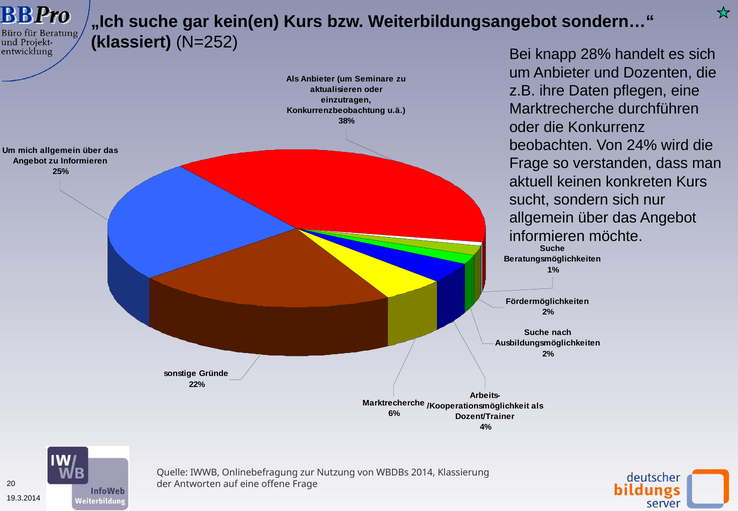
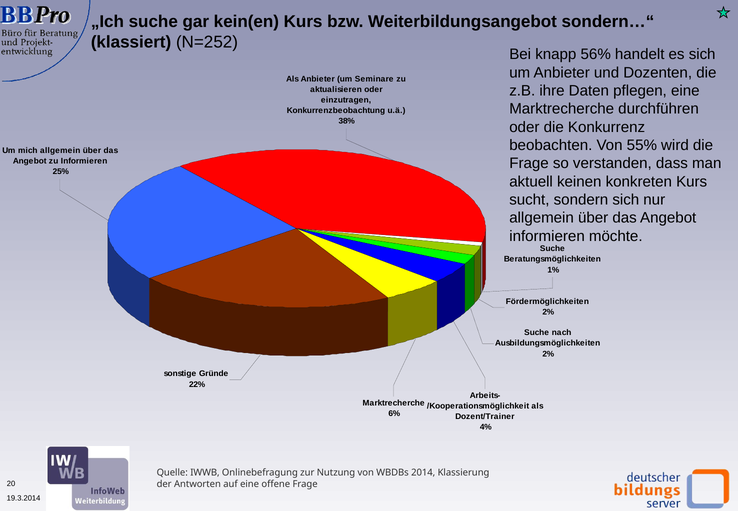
28%: 28% -> 56%
24%: 24% -> 55%
